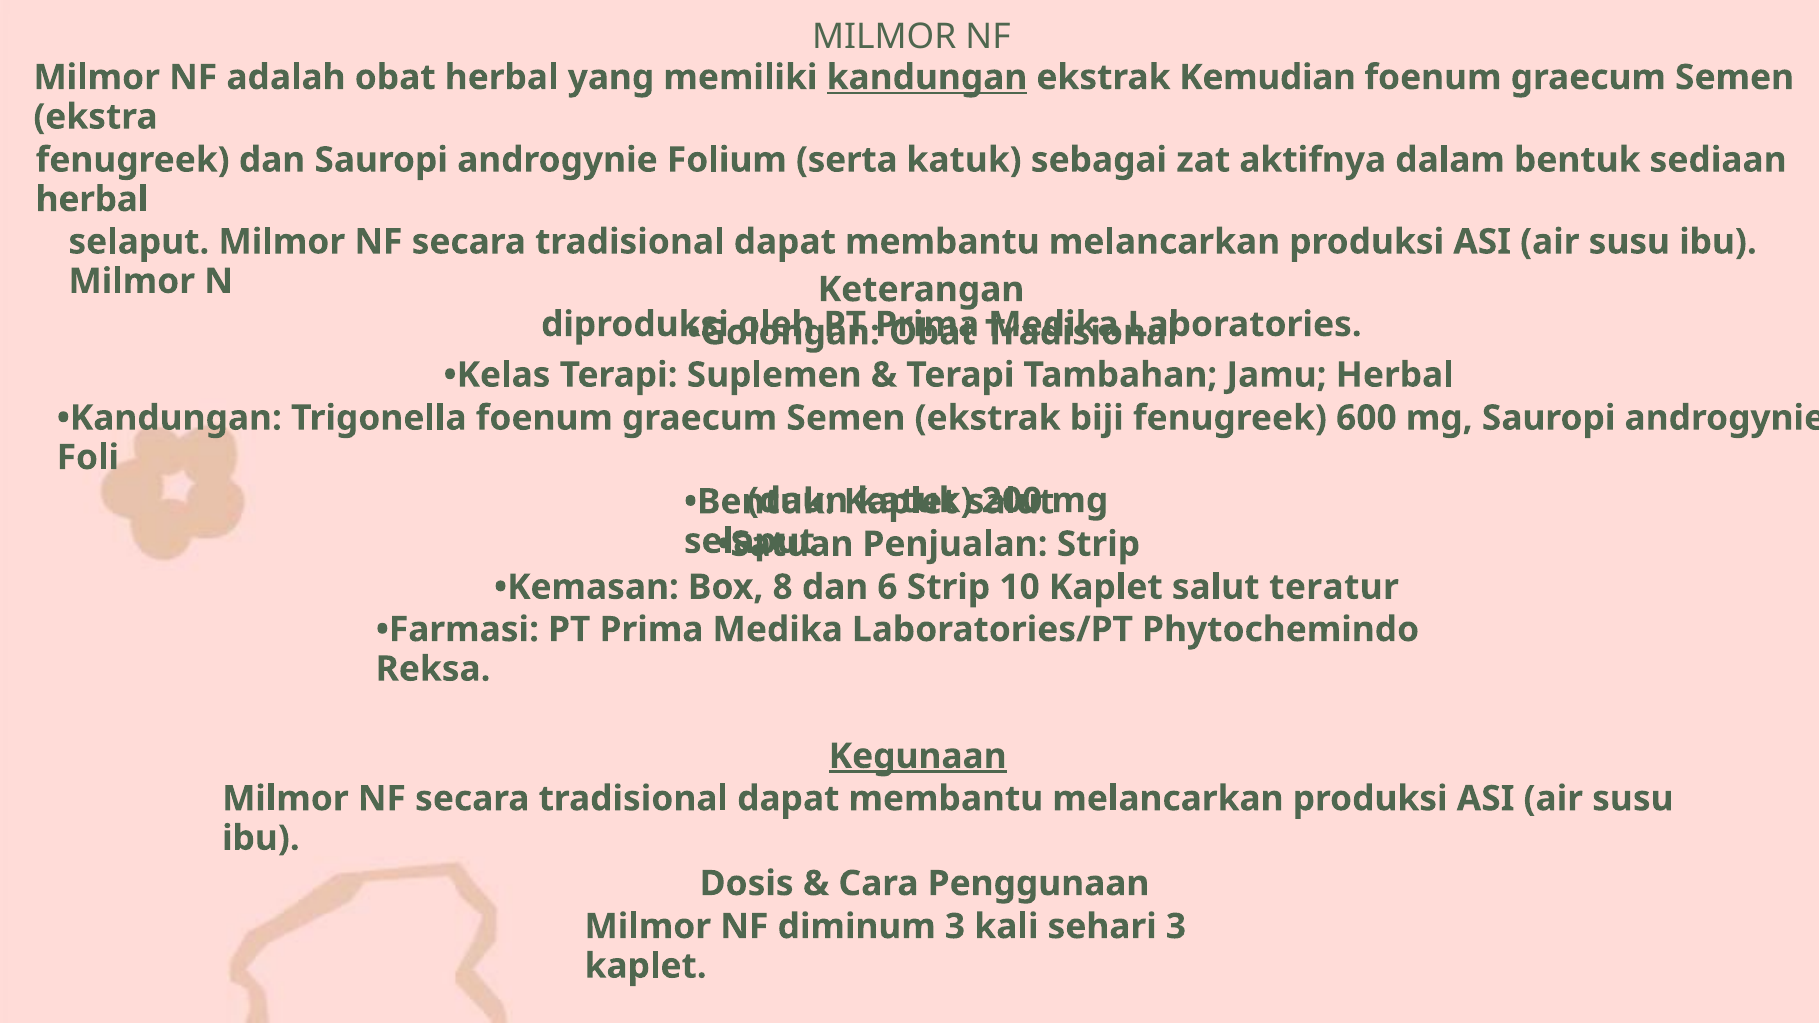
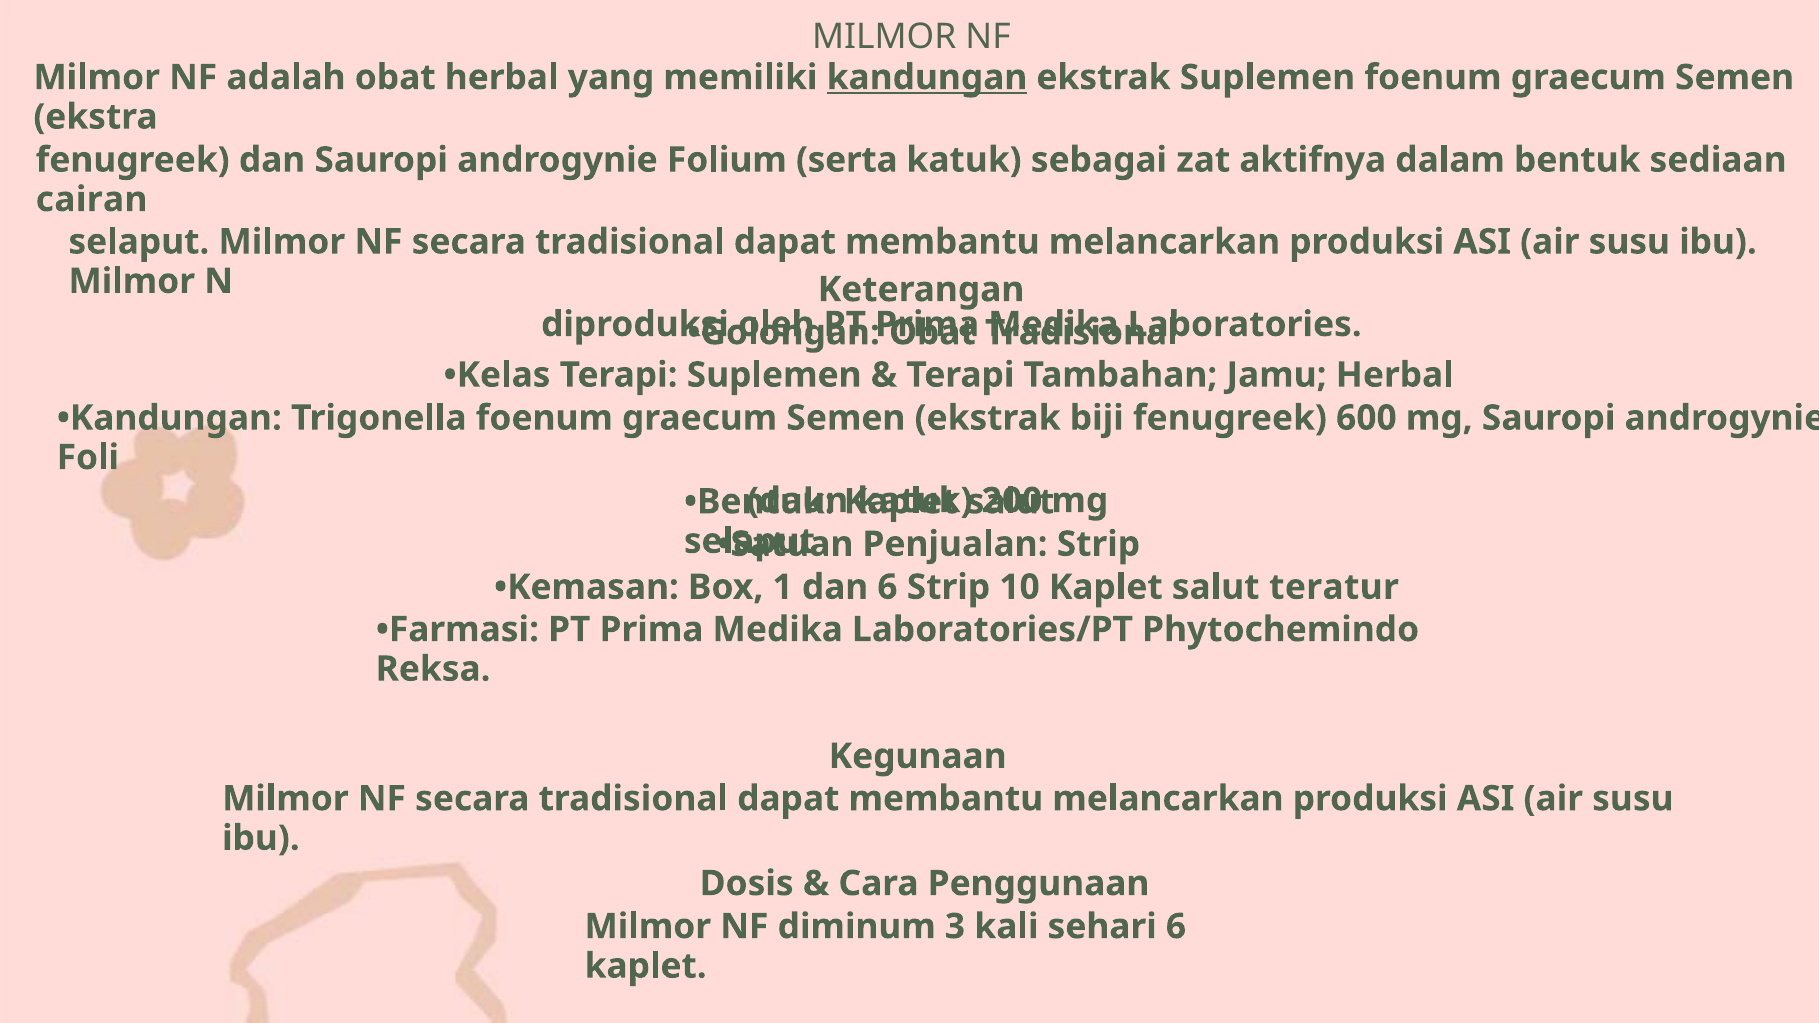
ekstrak Kemudian: Kemudian -> Suplemen
herbal at (92, 199): herbal -> cairan
8: 8 -> 1
Kegunaan underline: present -> none
sehari 3: 3 -> 6
